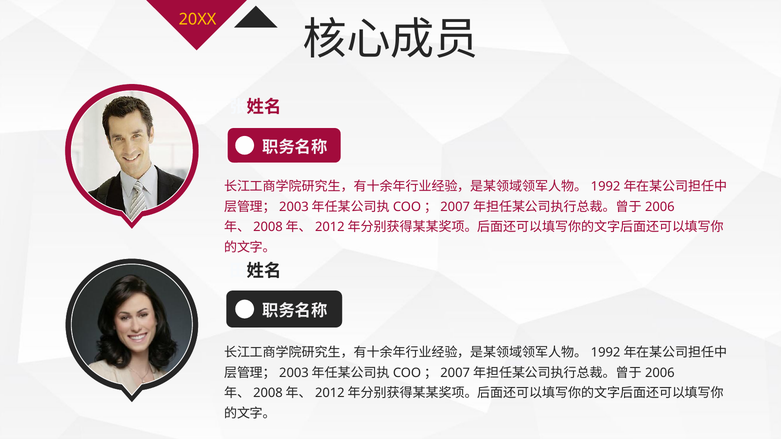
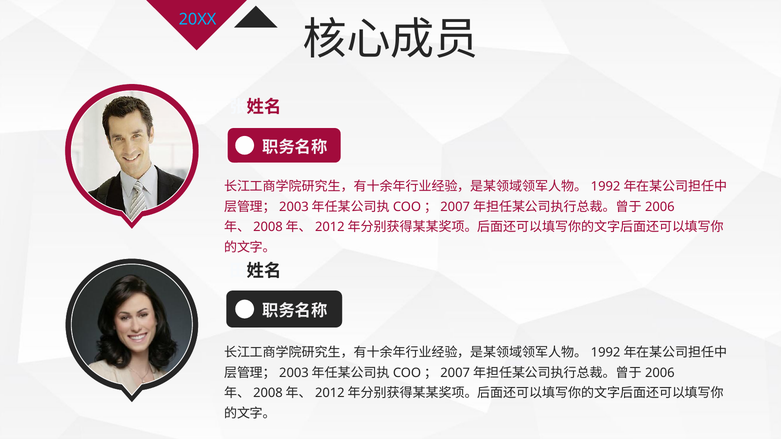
20XX colour: yellow -> light blue
